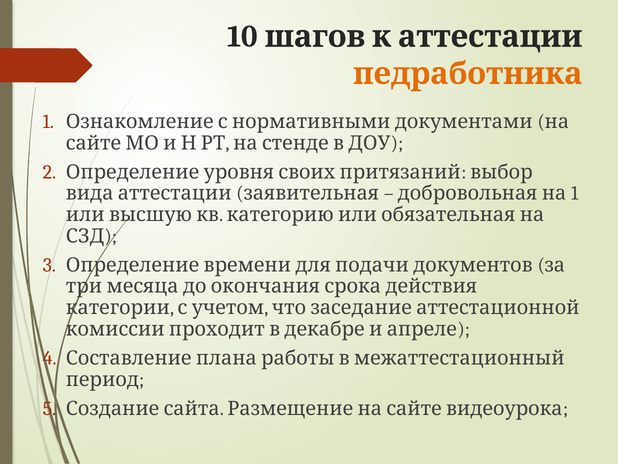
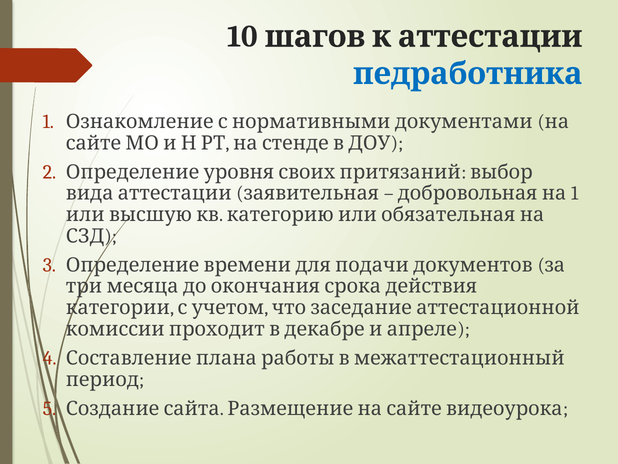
педработника colour: orange -> blue
